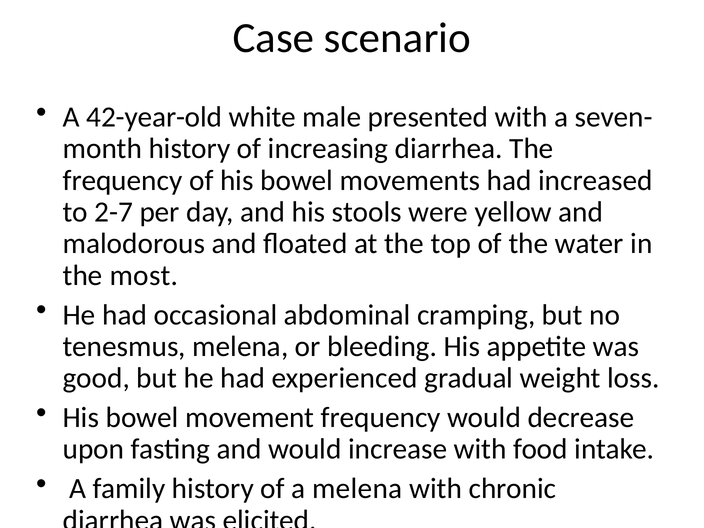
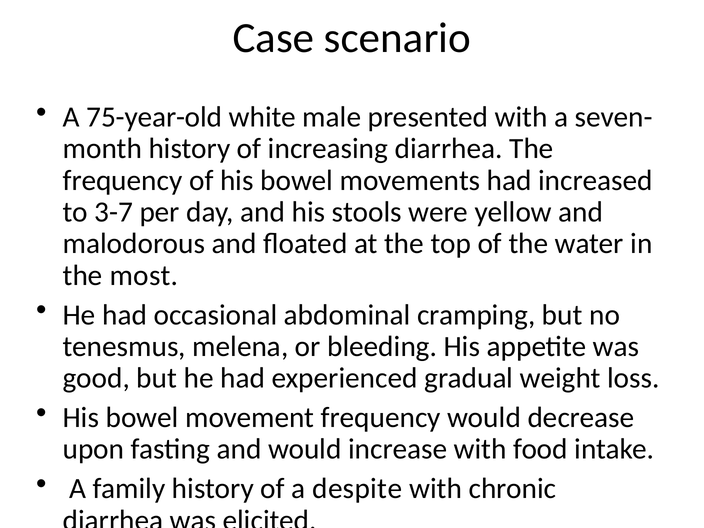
42-year-old: 42-year-old -> 75-year-old
2-7: 2-7 -> 3-7
a melena: melena -> despite
